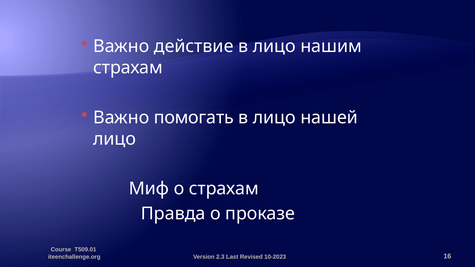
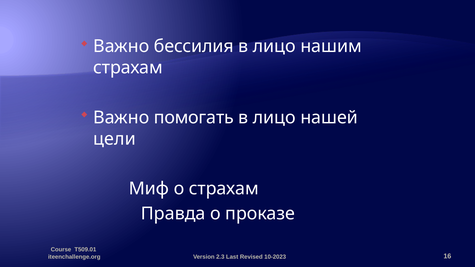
действие: действие -> бессилия
лицо at (115, 139): лицо -> цели
